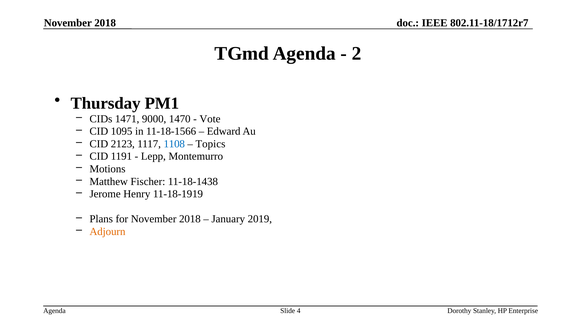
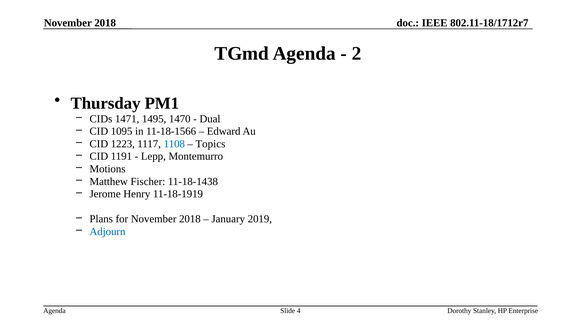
9000: 9000 -> 1495
Vote: Vote -> Dual
2123: 2123 -> 1223
Adjourn colour: orange -> blue
